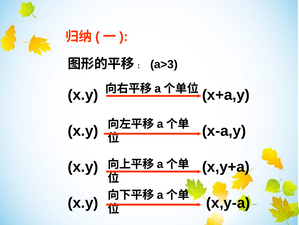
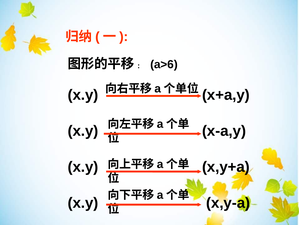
a>3: a>3 -> a>6
